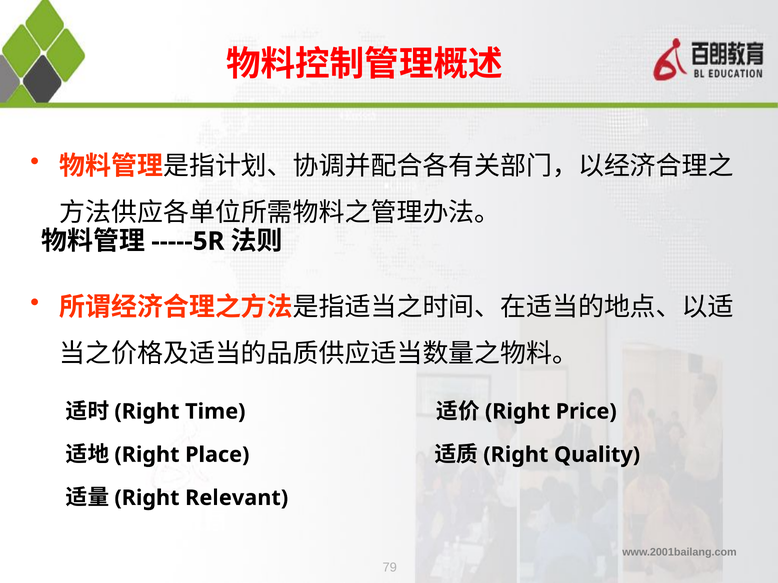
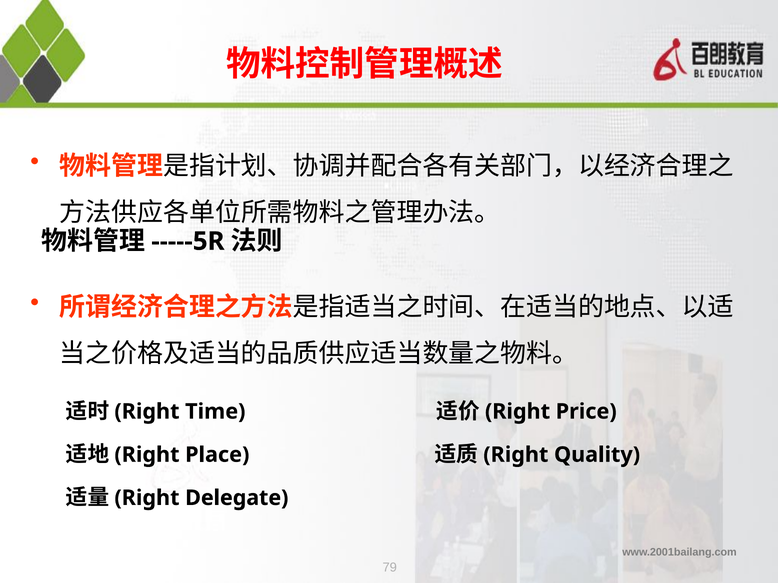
Relevant: Relevant -> Delegate
